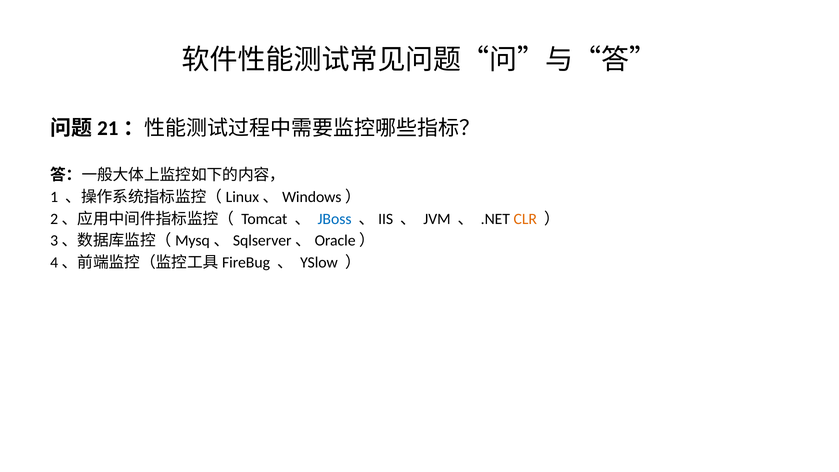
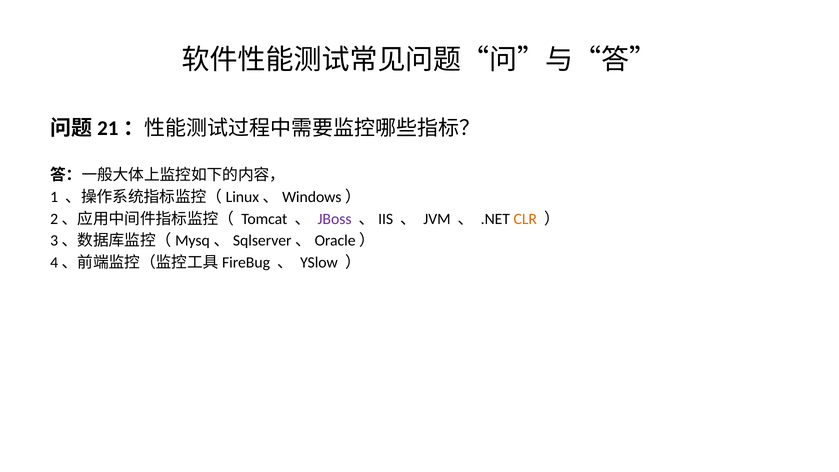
JBoss colour: blue -> purple
